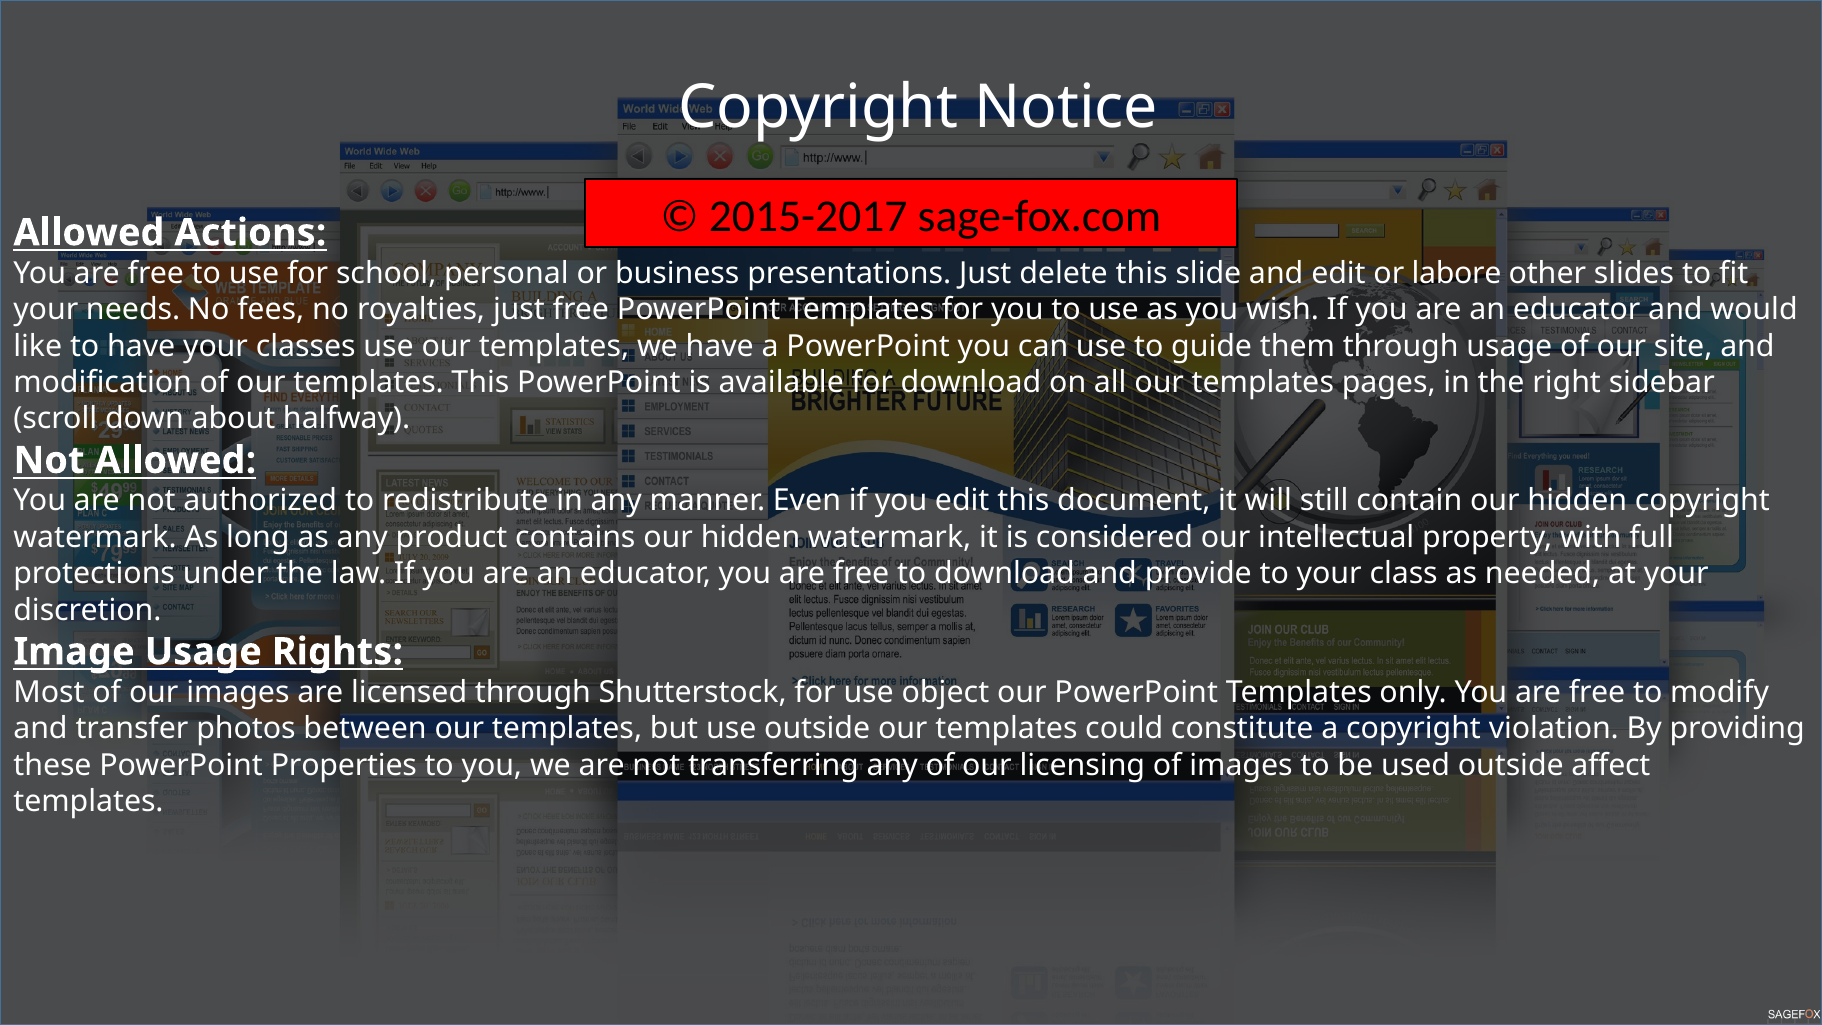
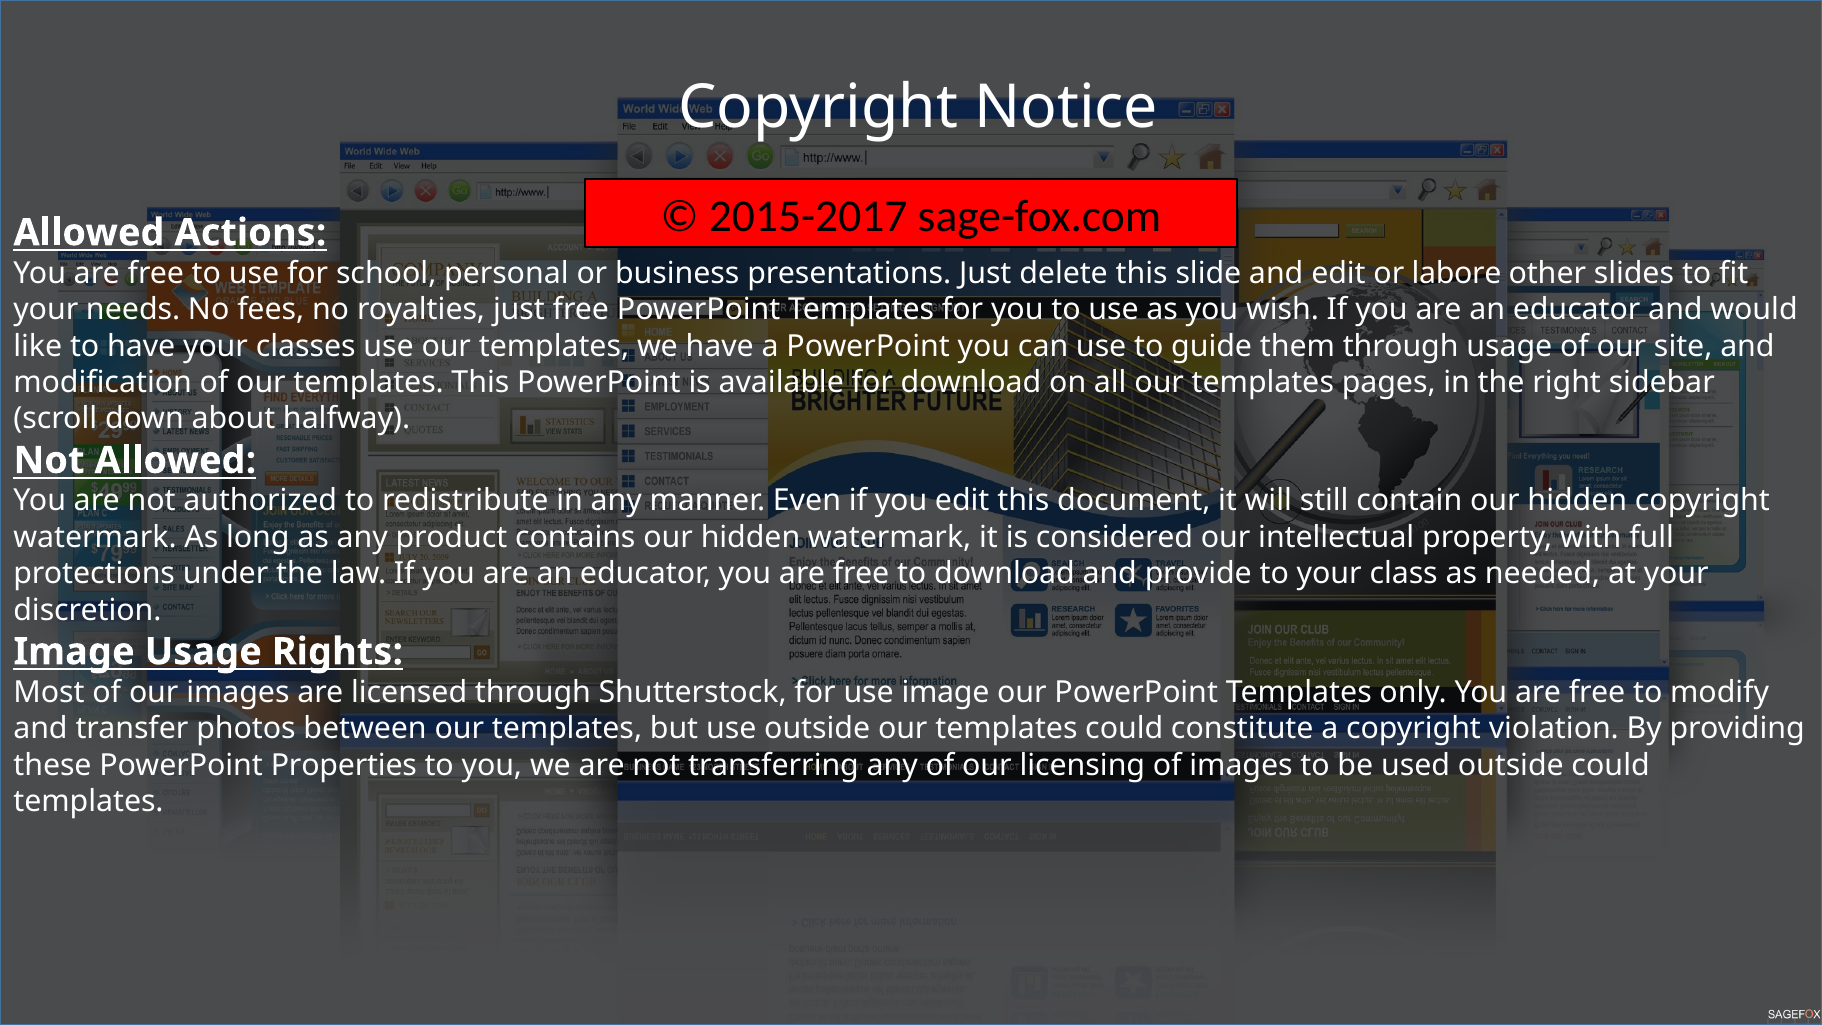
use object: object -> image
outside affect: affect -> could
